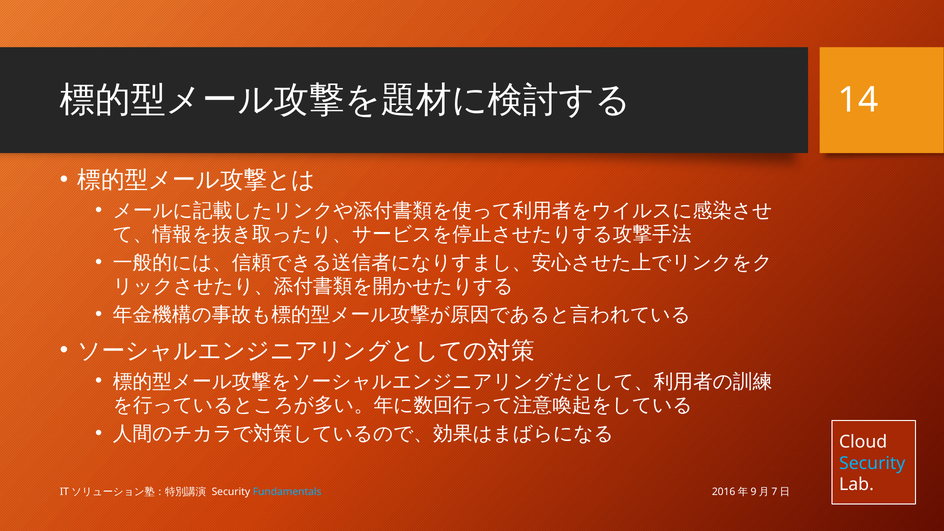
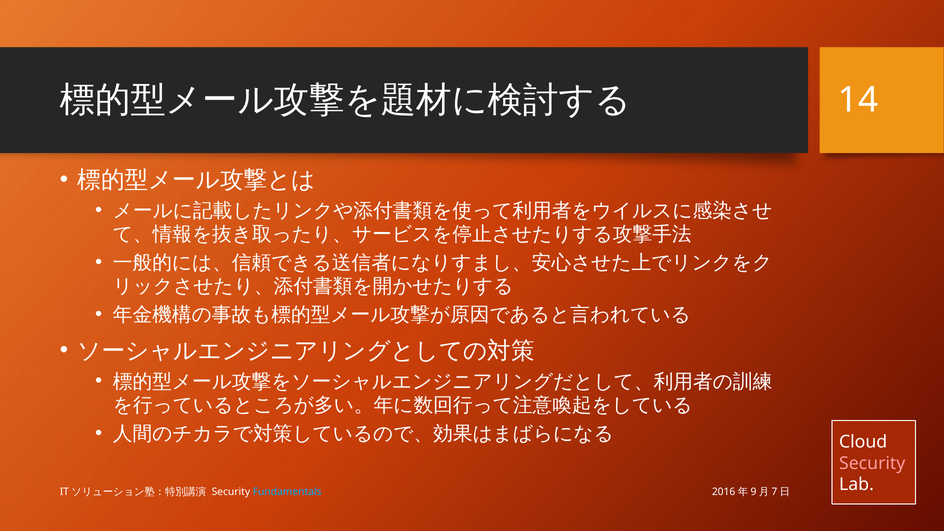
Security at (872, 463) colour: light blue -> pink
